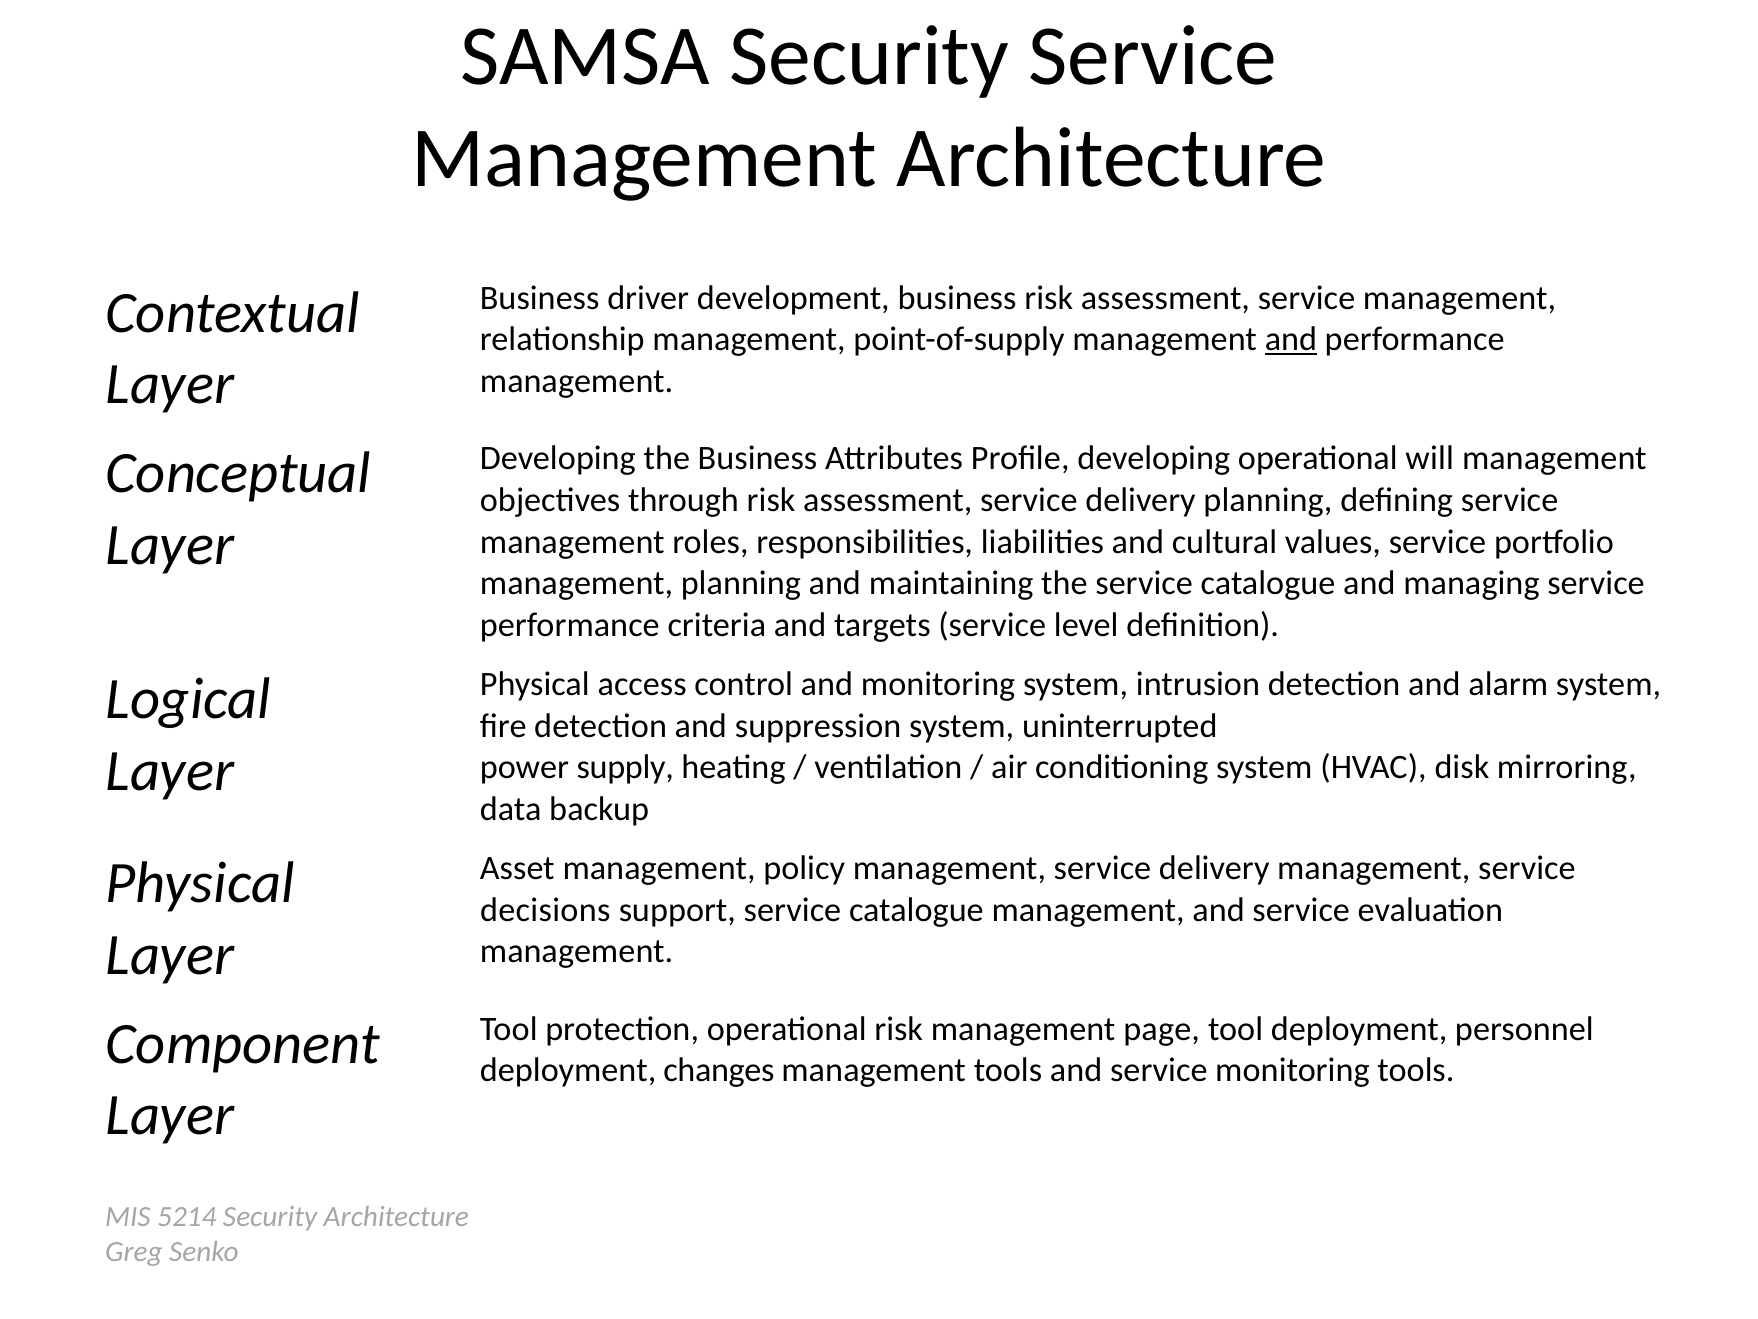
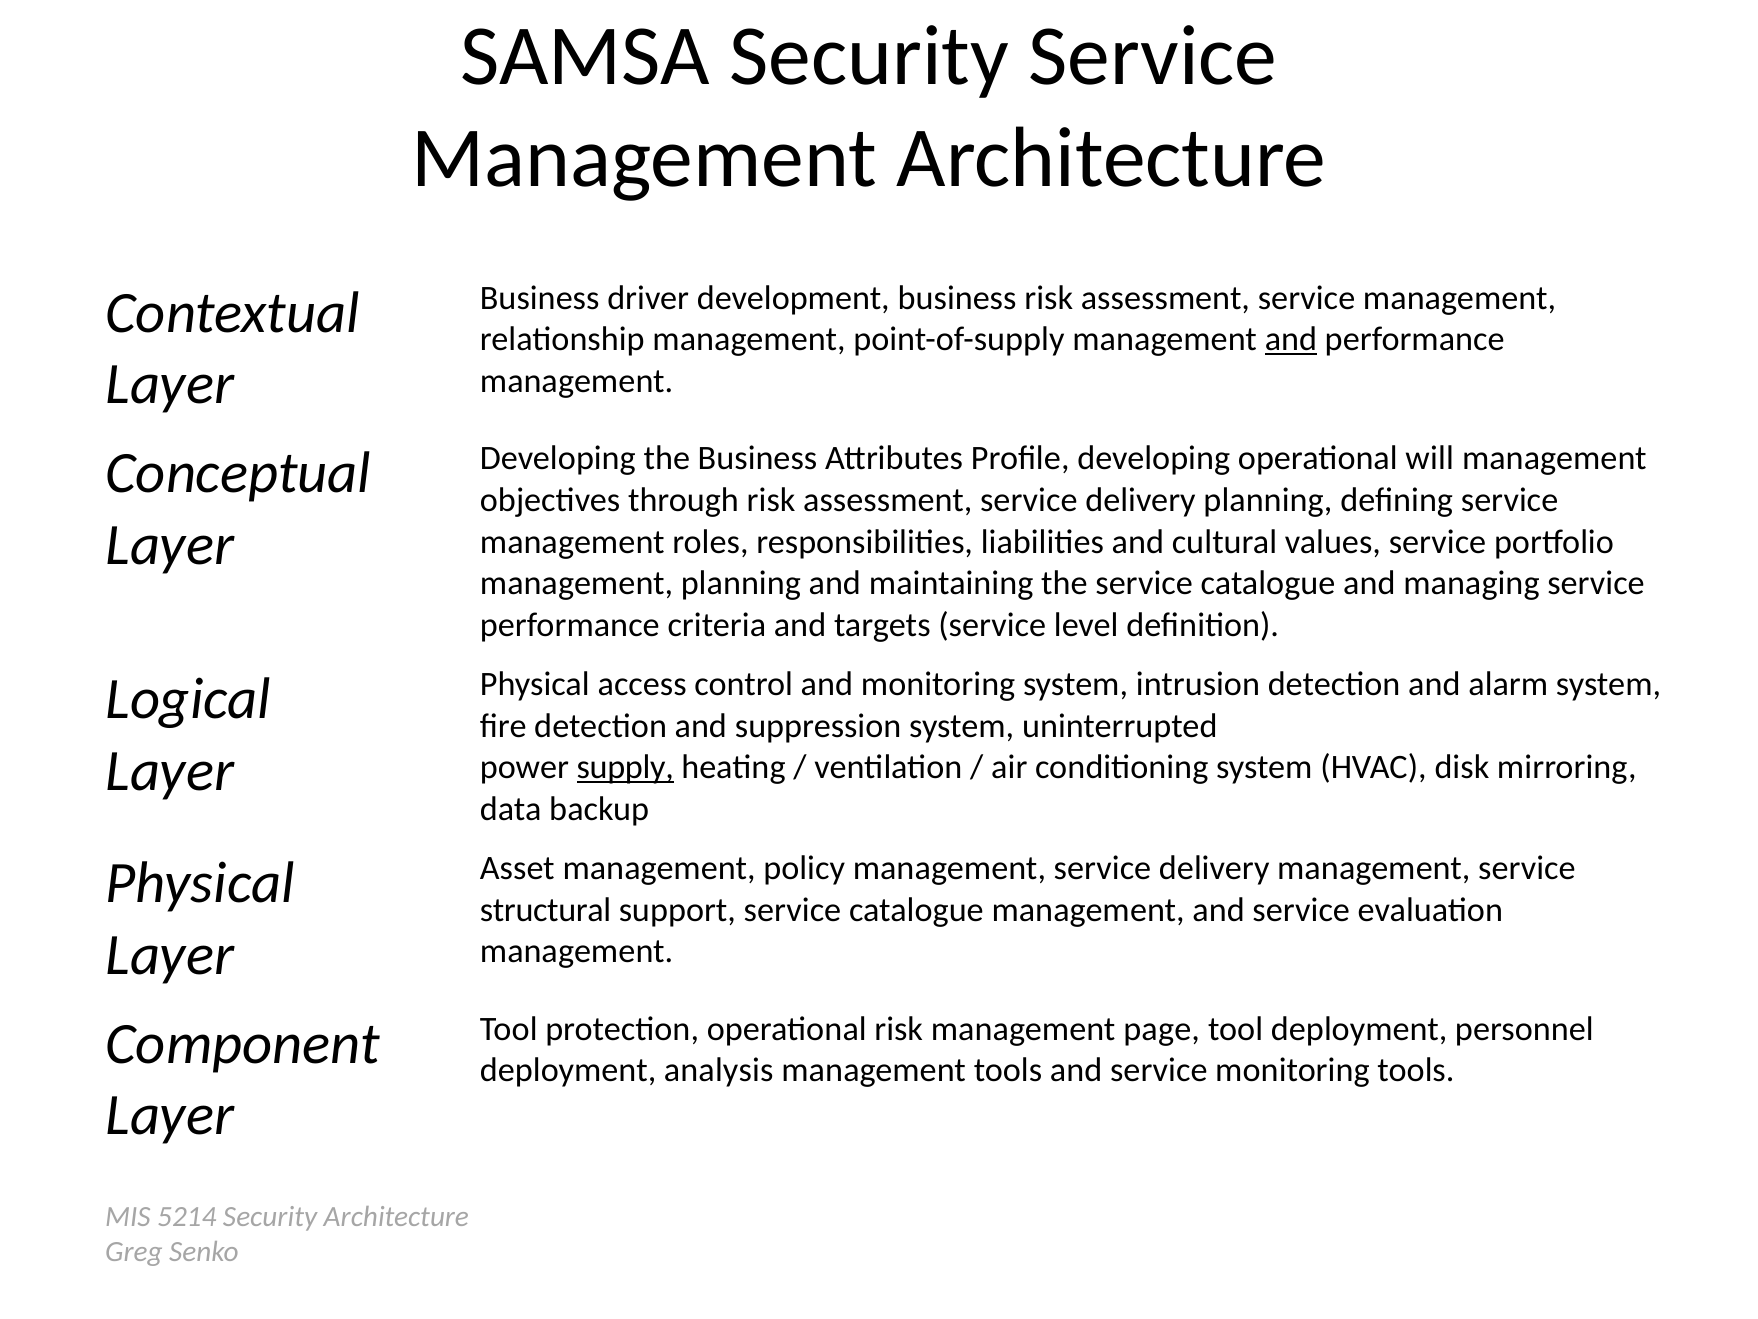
supply underline: none -> present
decisions: decisions -> structural
changes: changes -> analysis
